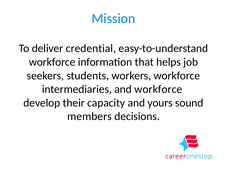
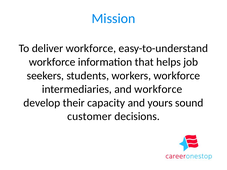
deliver credential: credential -> workforce
members: members -> customer
